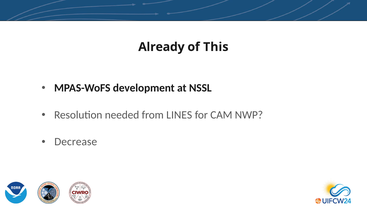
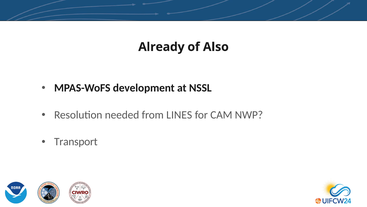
This: This -> Also
Decrease: Decrease -> Transport
